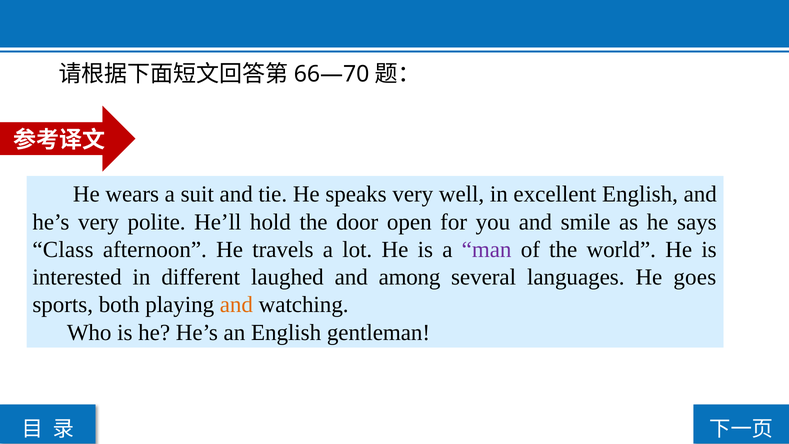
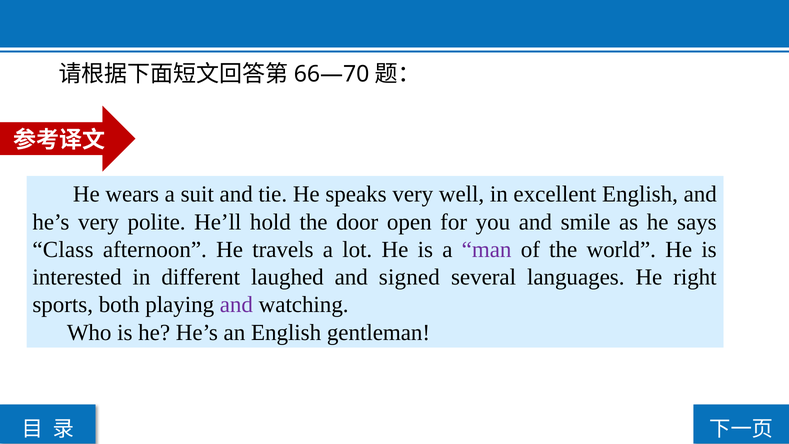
among: among -> signed
goes: goes -> right
and at (236, 305) colour: orange -> purple
